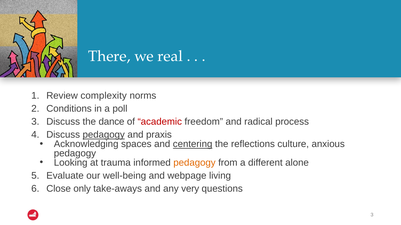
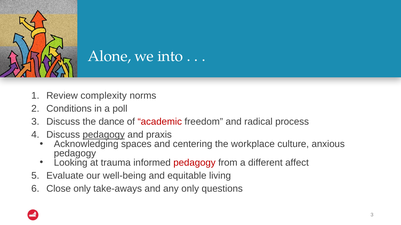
There: There -> Alone
real: real -> into
centering underline: present -> none
reflections: reflections -> workplace
pedagogy at (194, 163) colour: orange -> red
alone: alone -> affect
webpage: webpage -> equitable
any very: very -> only
